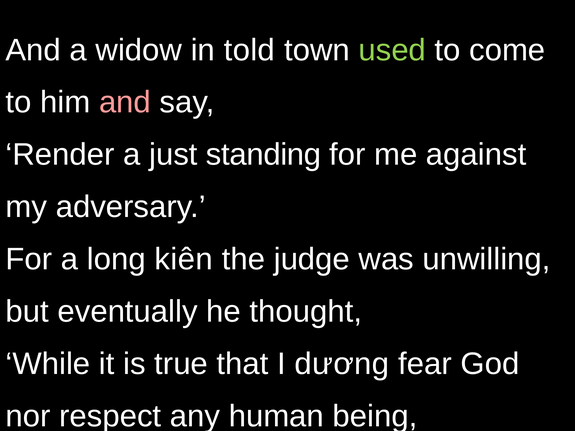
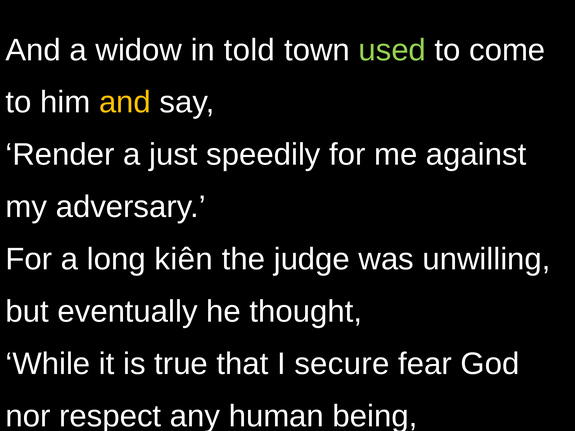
and at (125, 102) colour: pink -> yellow
standing: standing -> speedily
dương: dương -> secure
